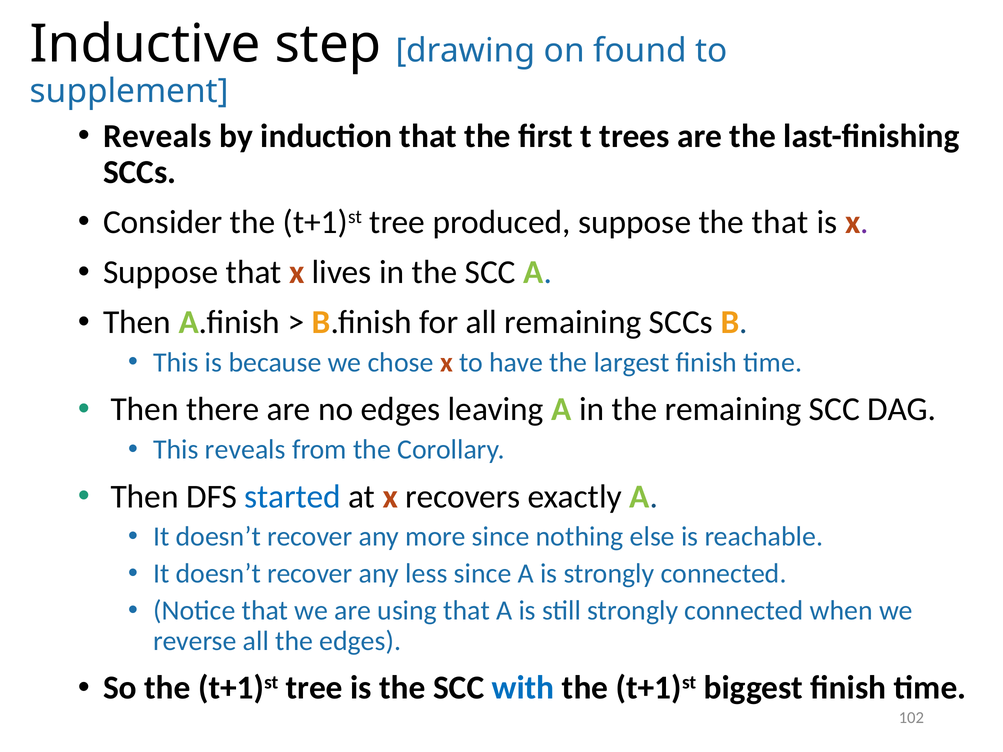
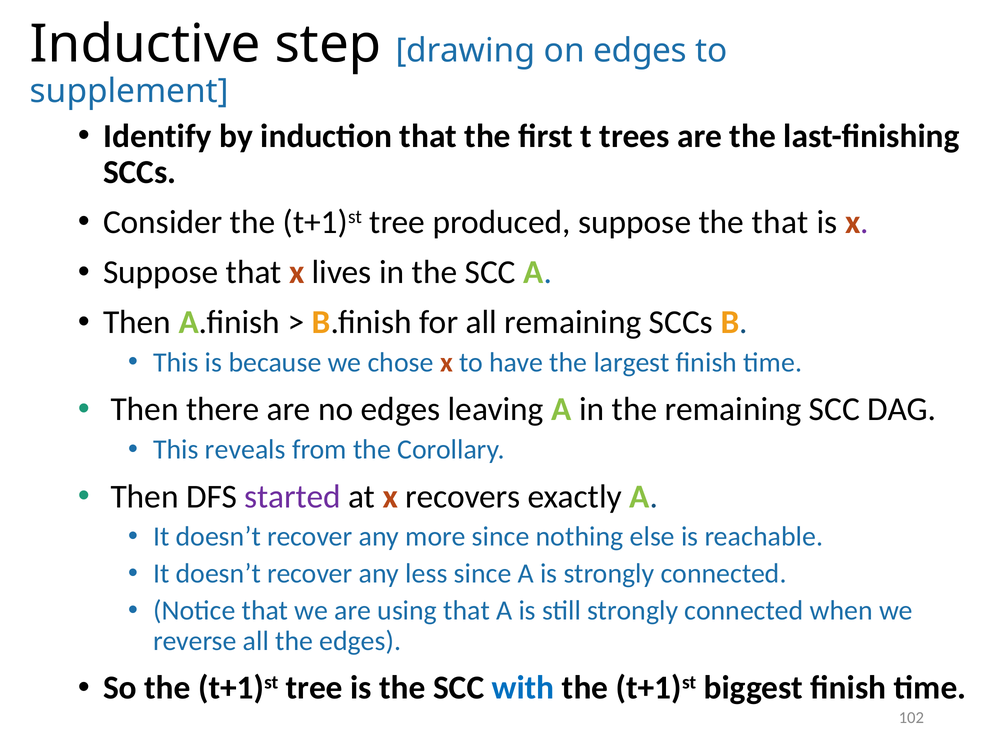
on found: found -> edges
Reveals at (157, 136): Reveals -> Identify
started colour: blue -> purple
